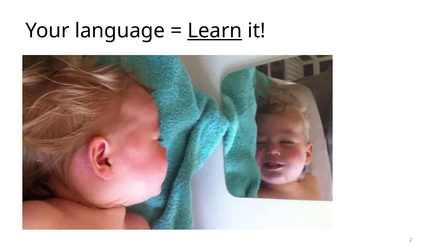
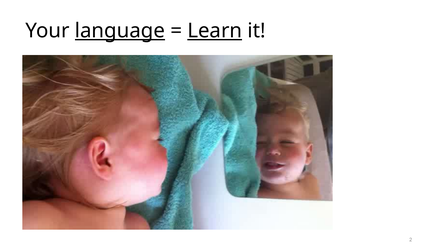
language underline: none -> present
